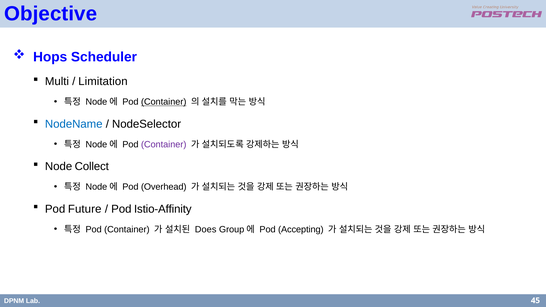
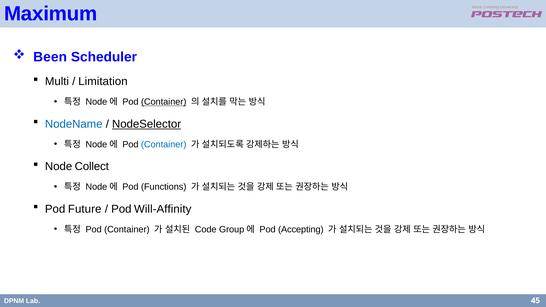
Objective: Objective -> Maximum
Hops: Hops -> Been
NodeSelector underline: none -> present
Container at (164, 144) colour: purple -> blue
Overhead: Overhead -> Functions
Istio-Affinity: Istio-Affinity -> Will-Affinity
Does: Does -> Code
